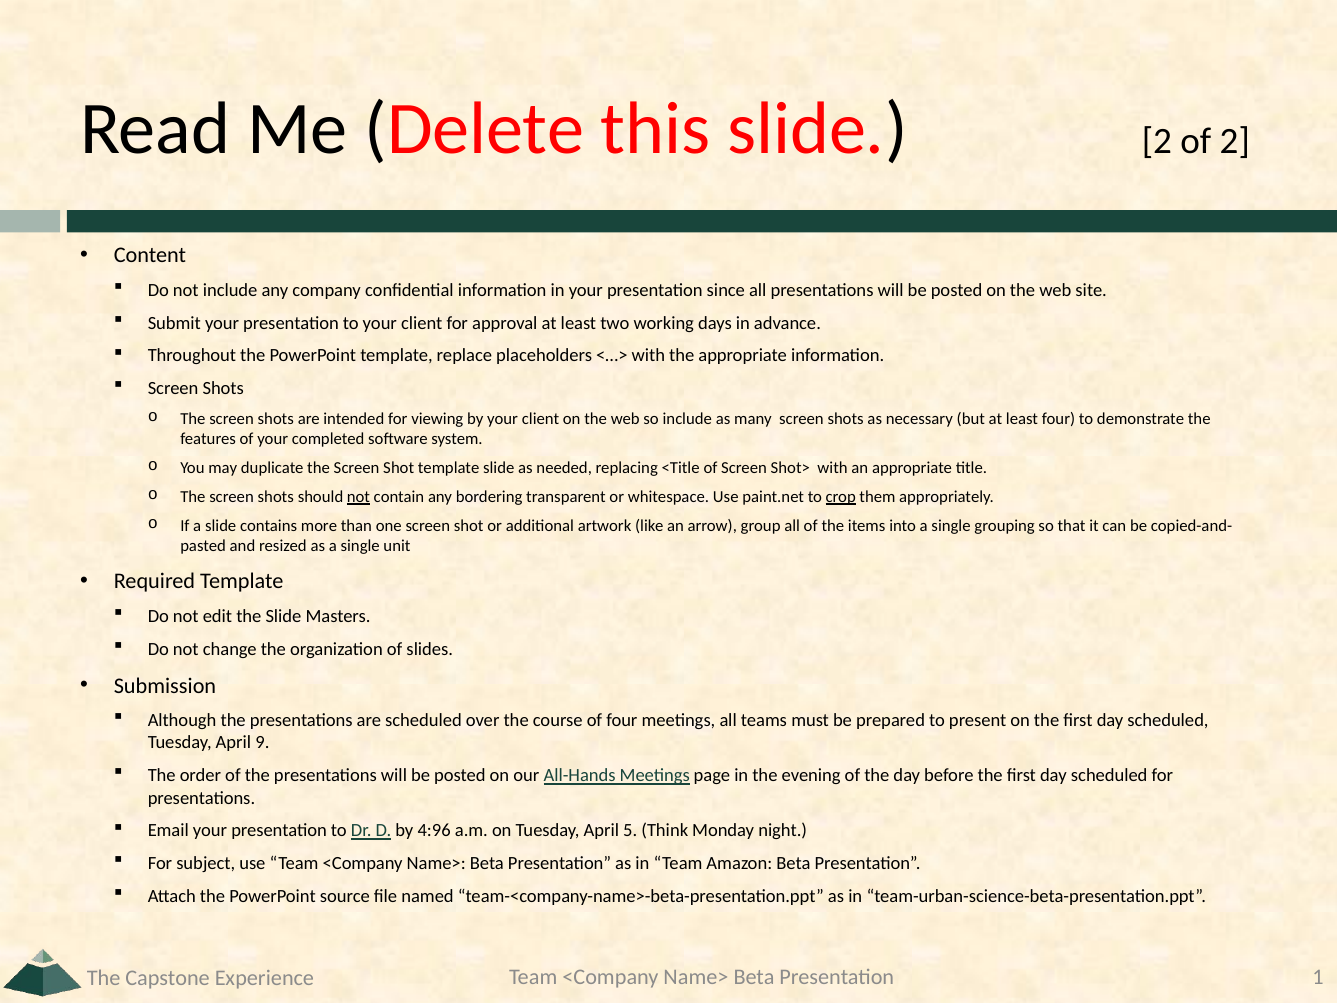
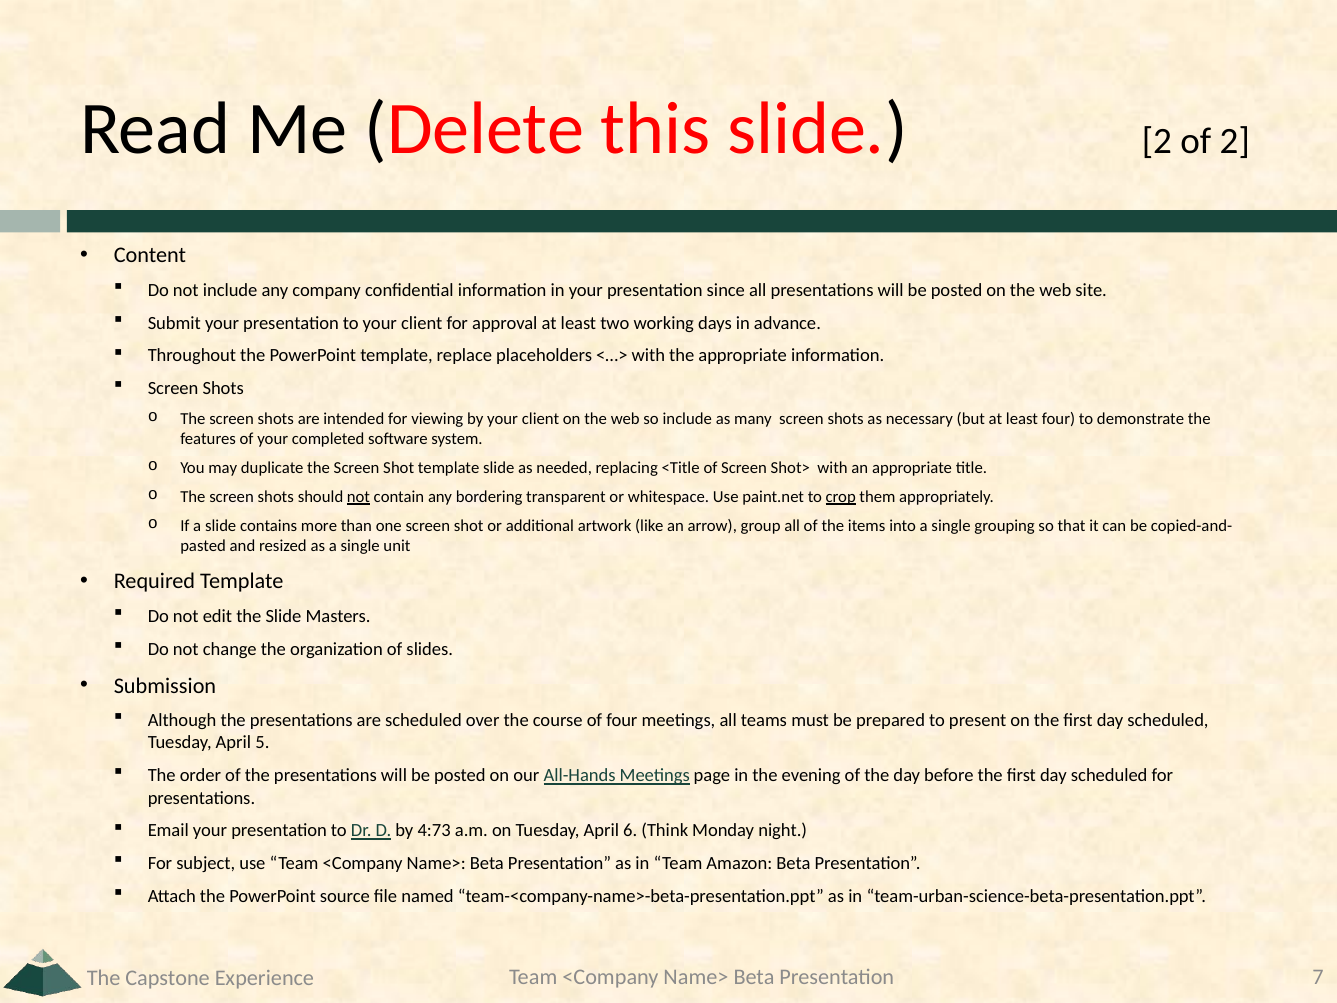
9: 9 -> 5
4:96: 4:96 -> 4:73
5: 5 -> 6
1: 1 -> 7
